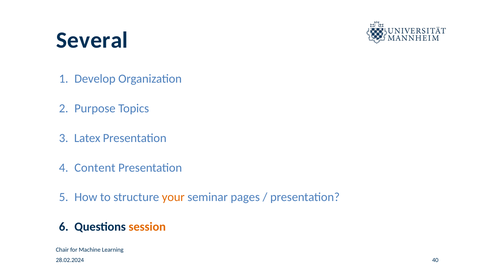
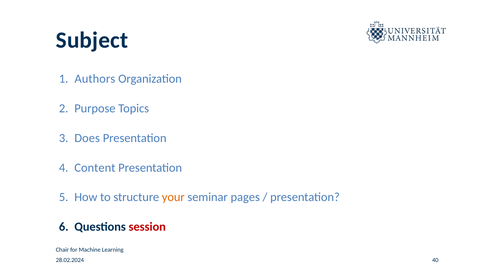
Several: Several -> Subject
Develop: Develop -> Authors
Latex: Latex -> Does
session colour: orange -> red
